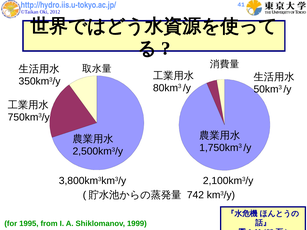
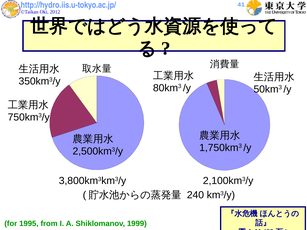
742: 742 -> 240
